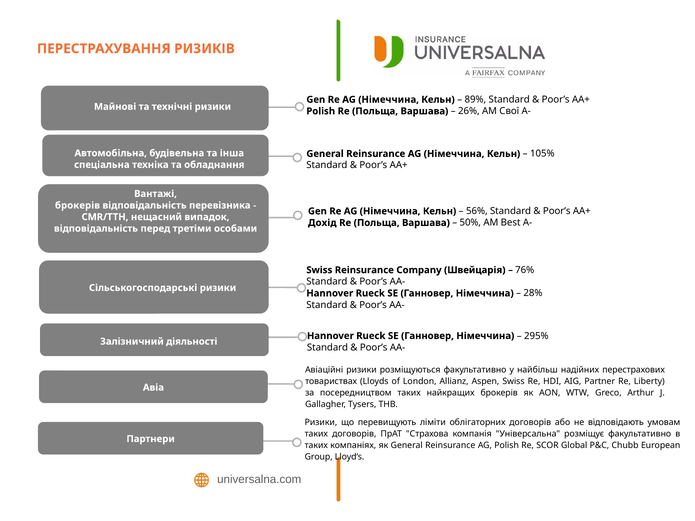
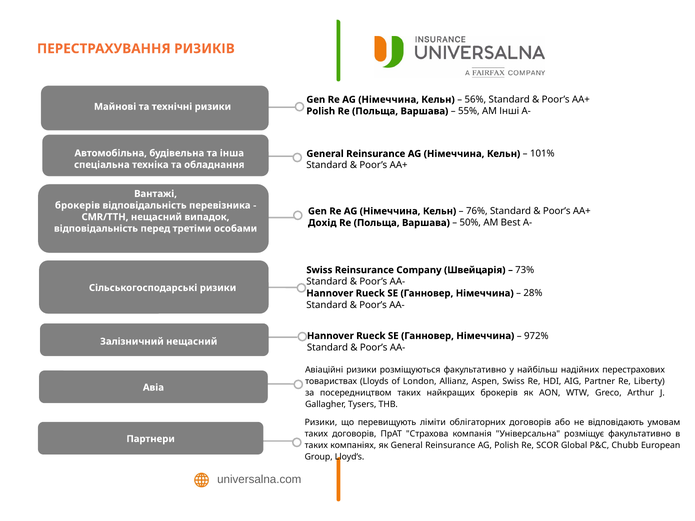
89%: 89% -> 56%
26%: 26% -> 55%
Свої: Свої -> Інші
105%: 105% -> 101%
56%: 56% -> 76%
76%: 76% -> 73%
295%: 295% -> 972%
Залізничний діяльності: діяльності -> нещасний
